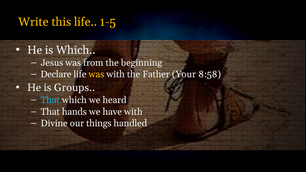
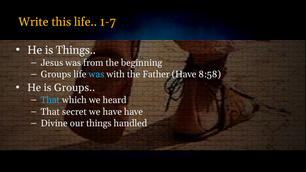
1-5: 1-5 -> 1-7
is Which: Which -> Things
Declare at (56, 74): Declare -> Groups
was at (96, 74) colour: yellow -> light blue
Father Your: Your -> Have
hands: hands -> secret
have with: with -> have
